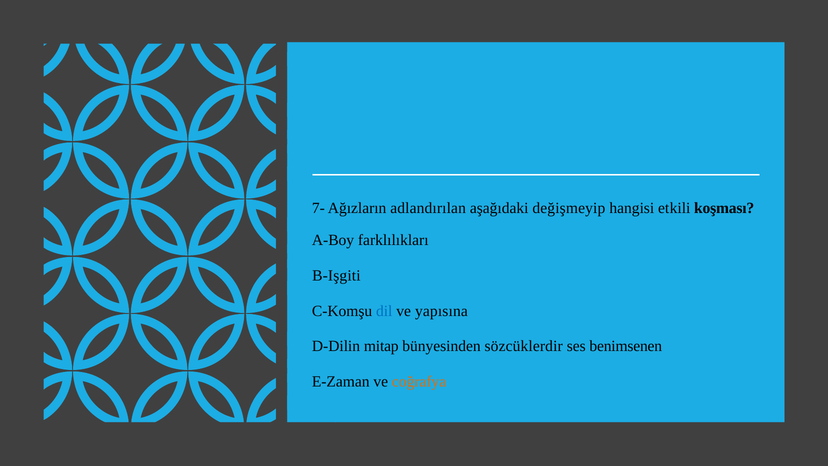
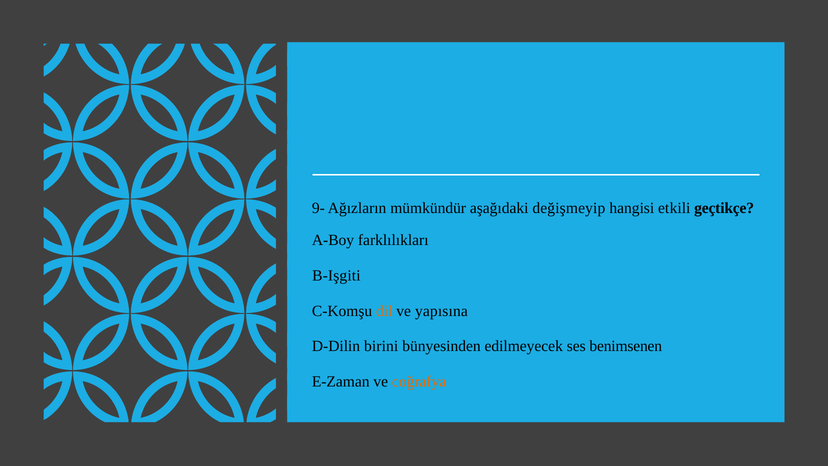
7-: 7- -> 9-
adlandırılan: adlandırılan -> mümkündür
koşması: koşması -> geçtikçe
dil colour: blue -> orange
mitap: mitap -> birini
sözcüklerdir: sözcüklerdir -> edilmeyecek
